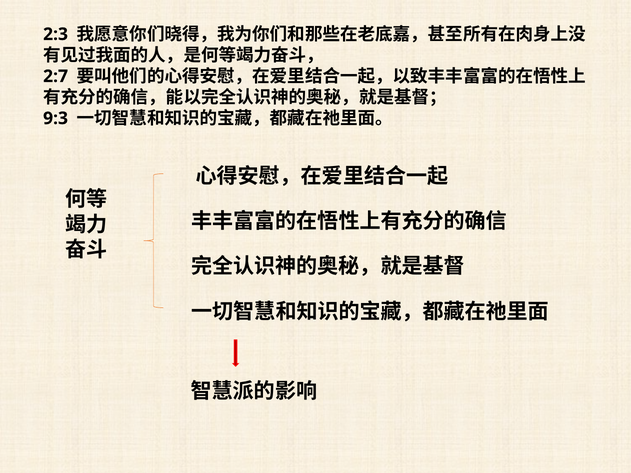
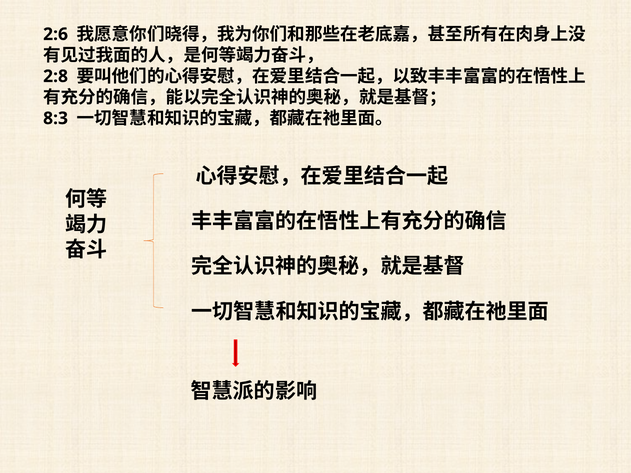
2:3: 2:3 -> 2:6
2:7: 2:7 -> 2:8
9:3: 9:3 -> 8:3
